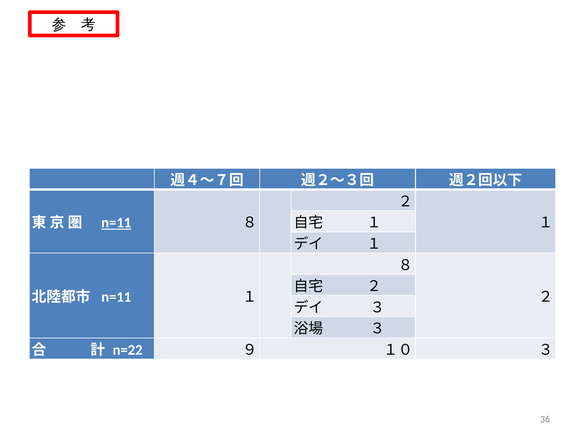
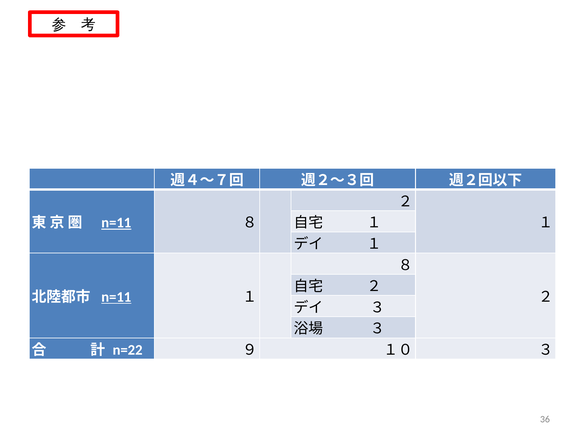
n=11 at (116, 297) underline: none -> present
